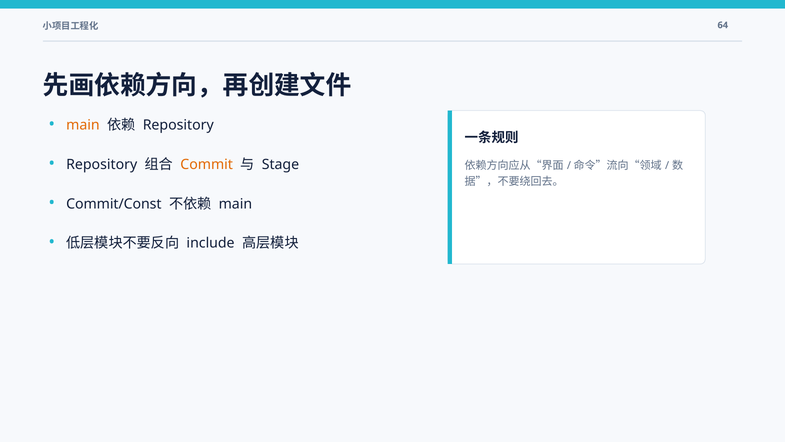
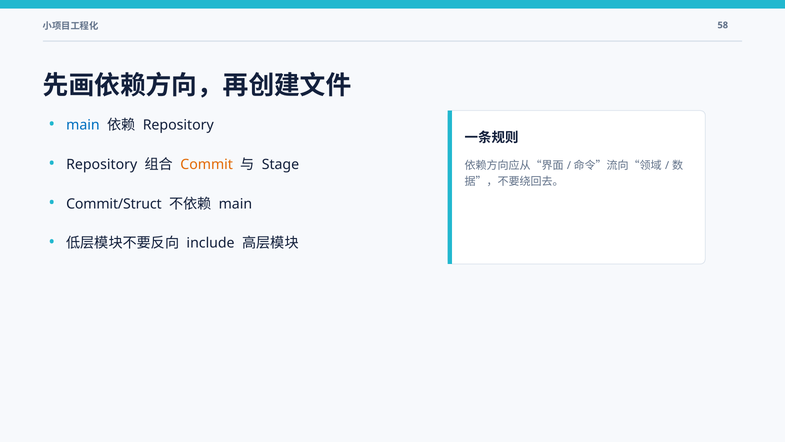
64: 64 -> 58
main at (83, 125) colour: orange -> blue
Commit/Const: Commit/Const -> Commit/Struct
